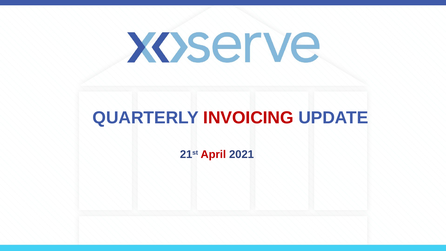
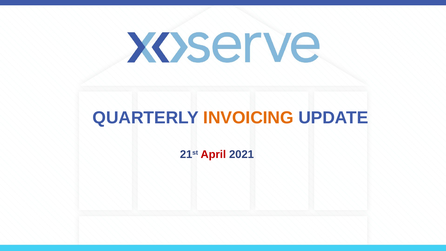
INVOICING colour: red -> orange
